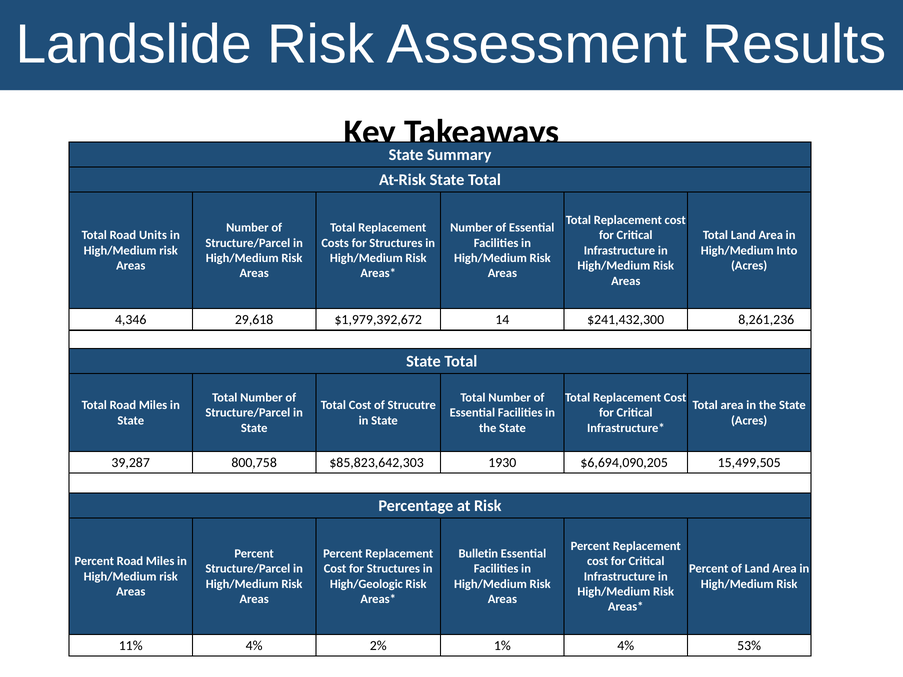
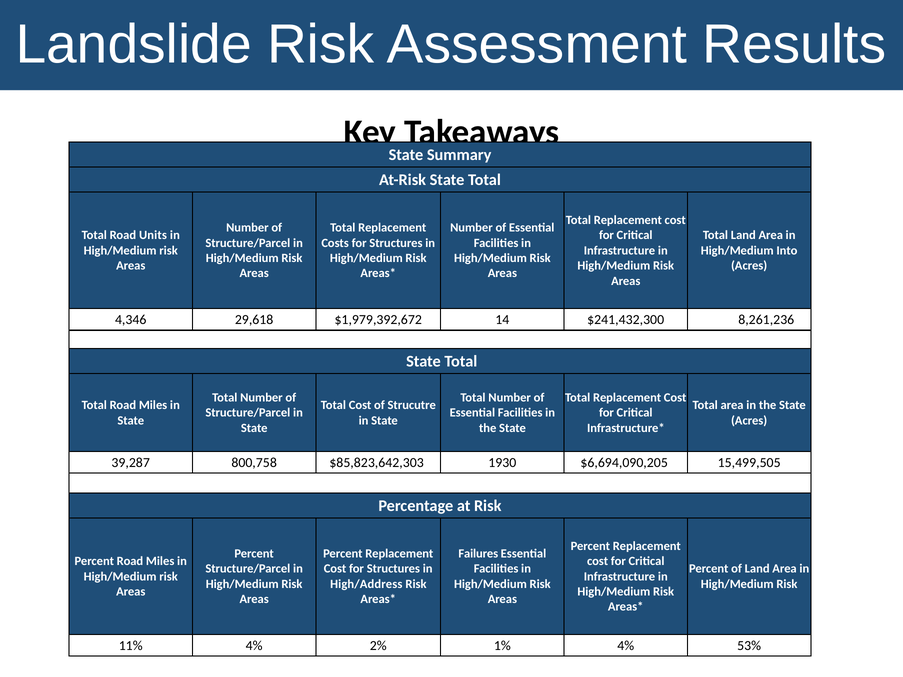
Bulletin: Bulletin -> Failures
High/Geologic: High/Geologic -> High/Address
